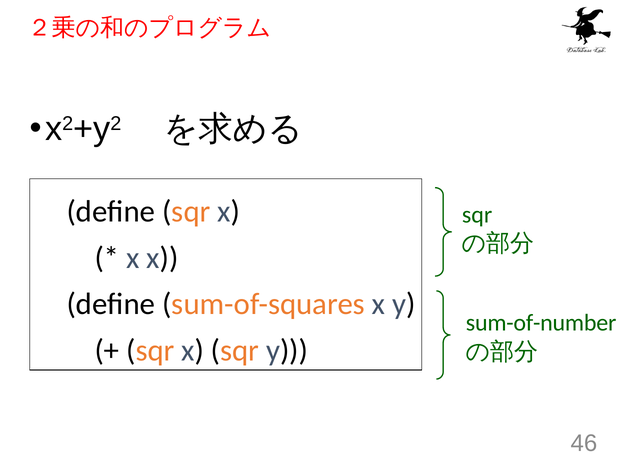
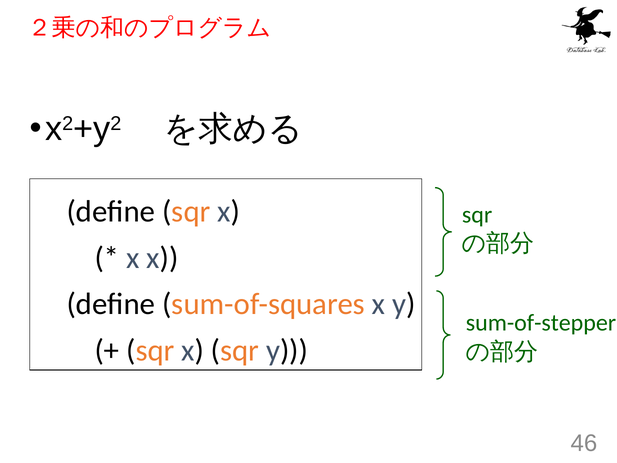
sum-of-number: sum-of-number -> sum-of-stepper
